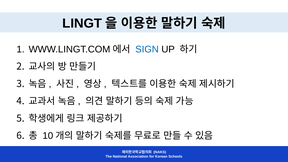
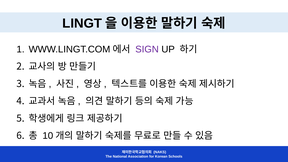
SIGN colour: blue -> purple
